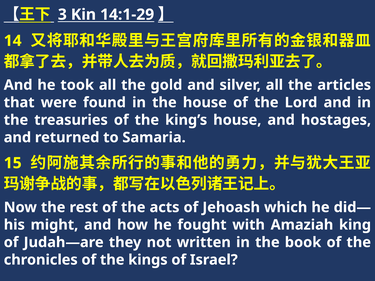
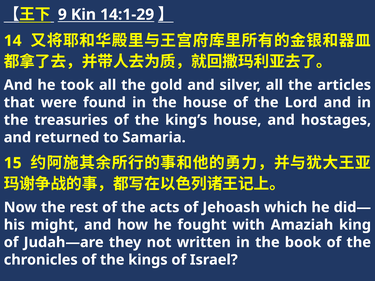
3: 3 -> 9
